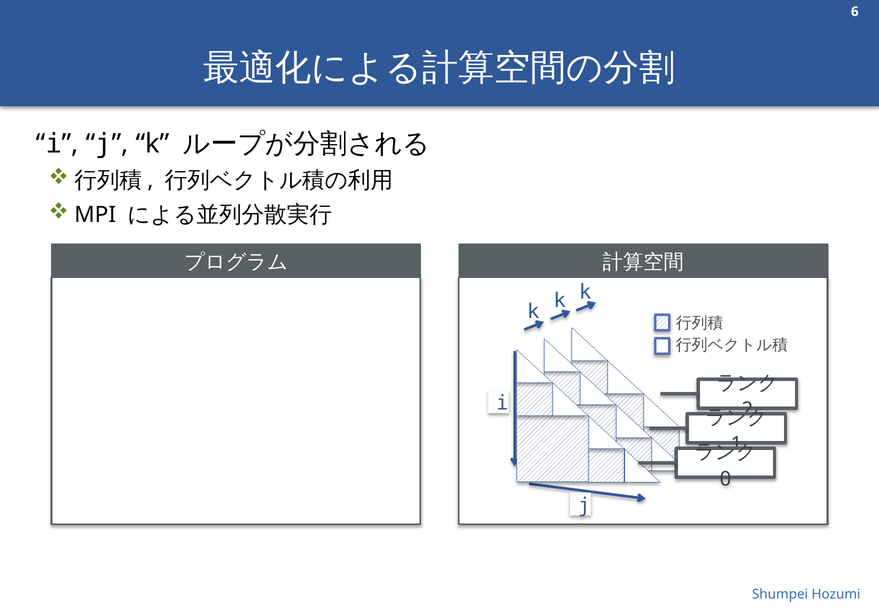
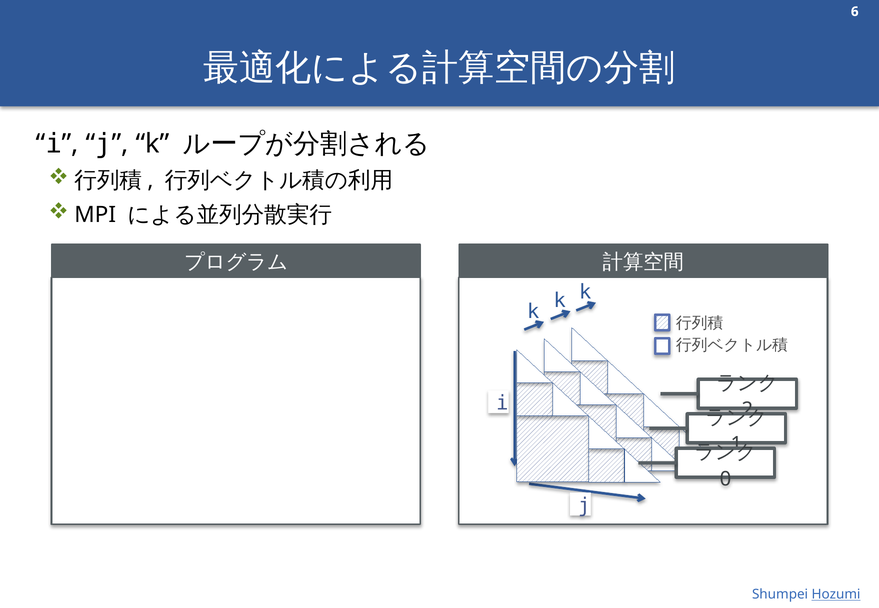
Hozumi underline: none -> present
